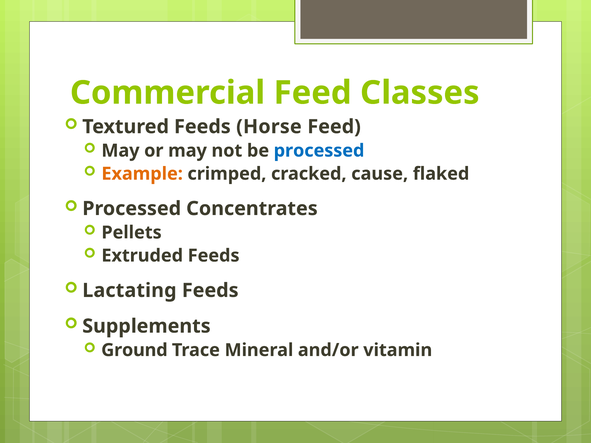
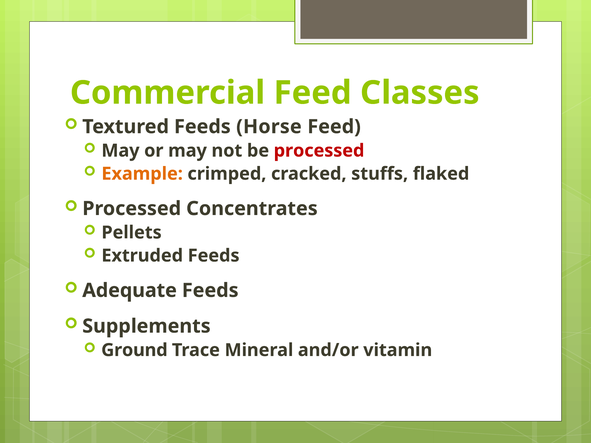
processed at (319, 151) colour: blue -> red
cause: cause -> stuffs
Lactating: Lactating -> Adequate
